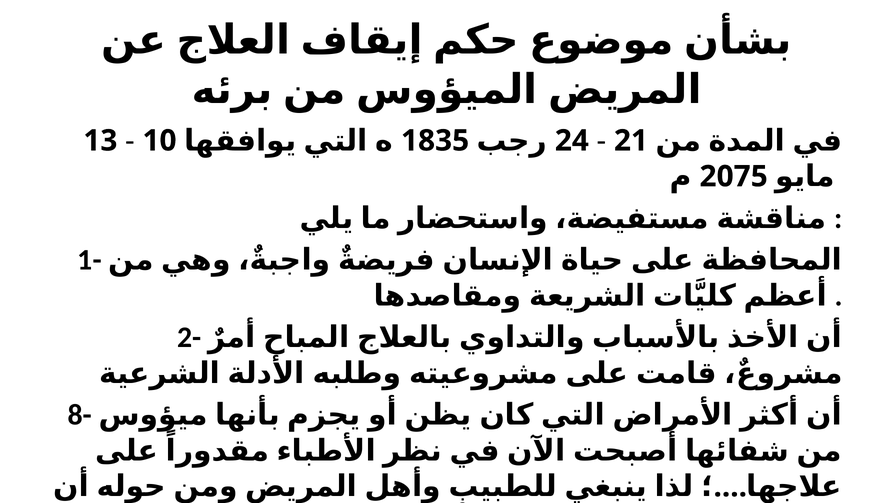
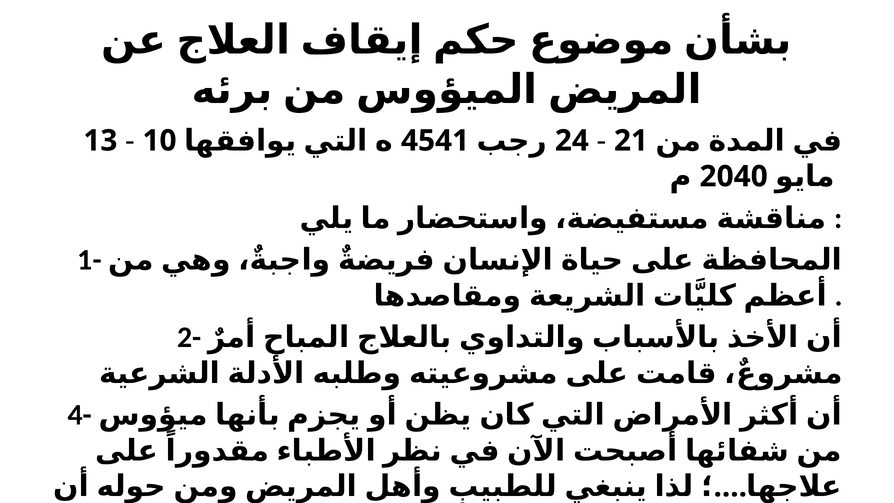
1835: 1835 -> 4541
2075: 2075 -> 2040
8-: 8- -> 4-
